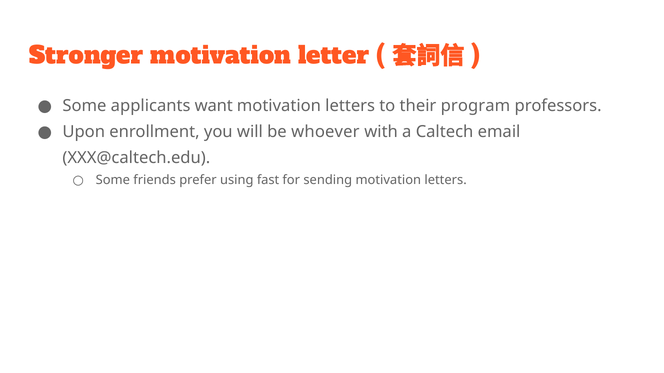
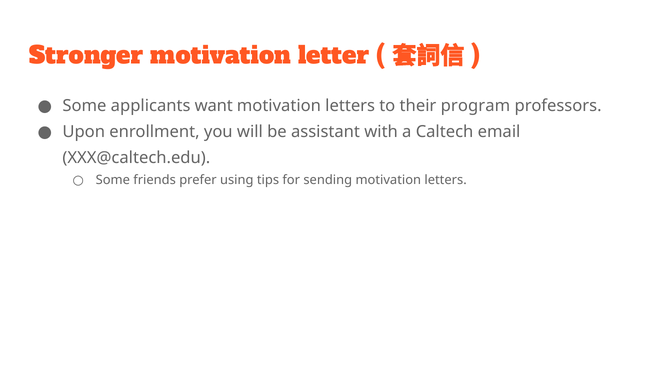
whoever: whoever -> assistant
fast: fast -> tips
